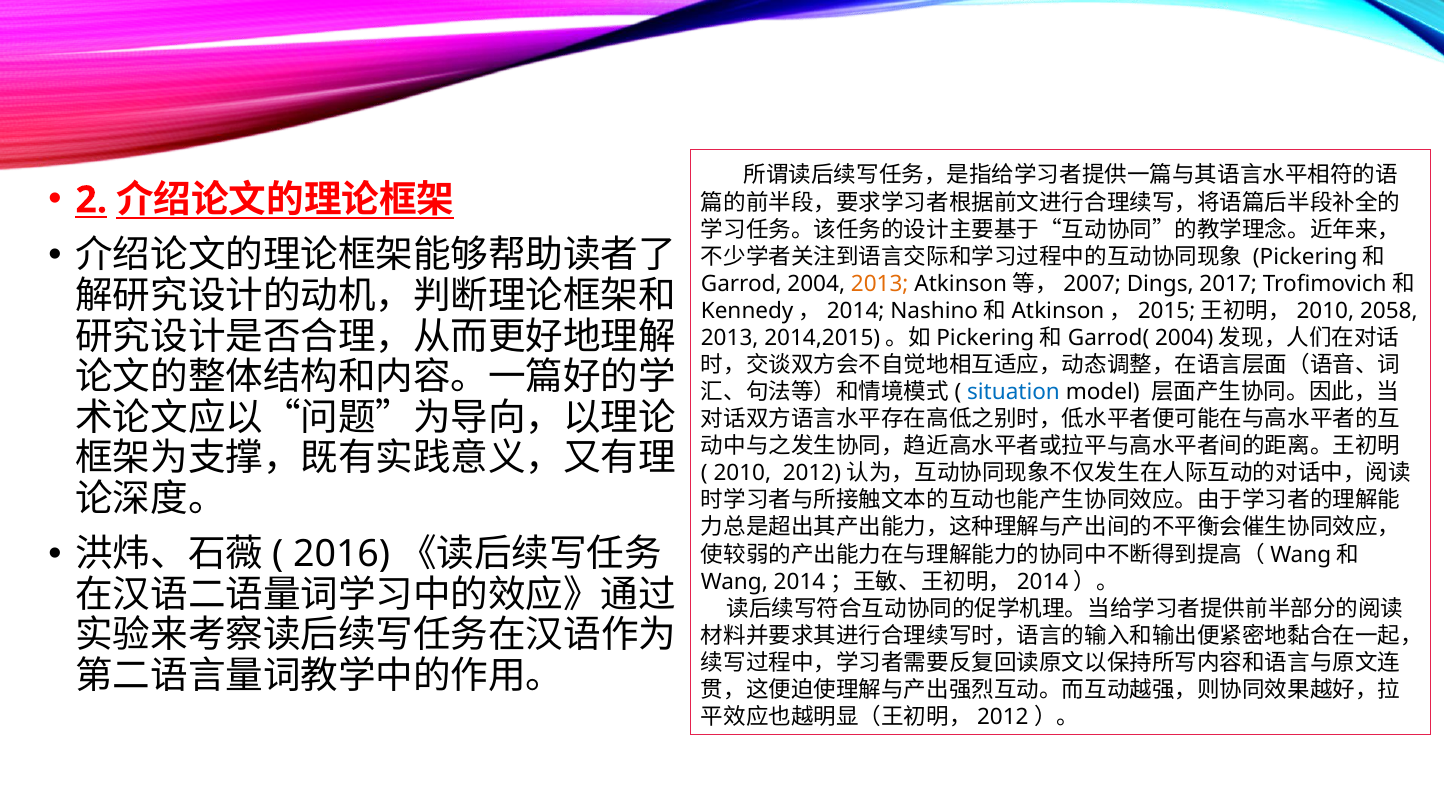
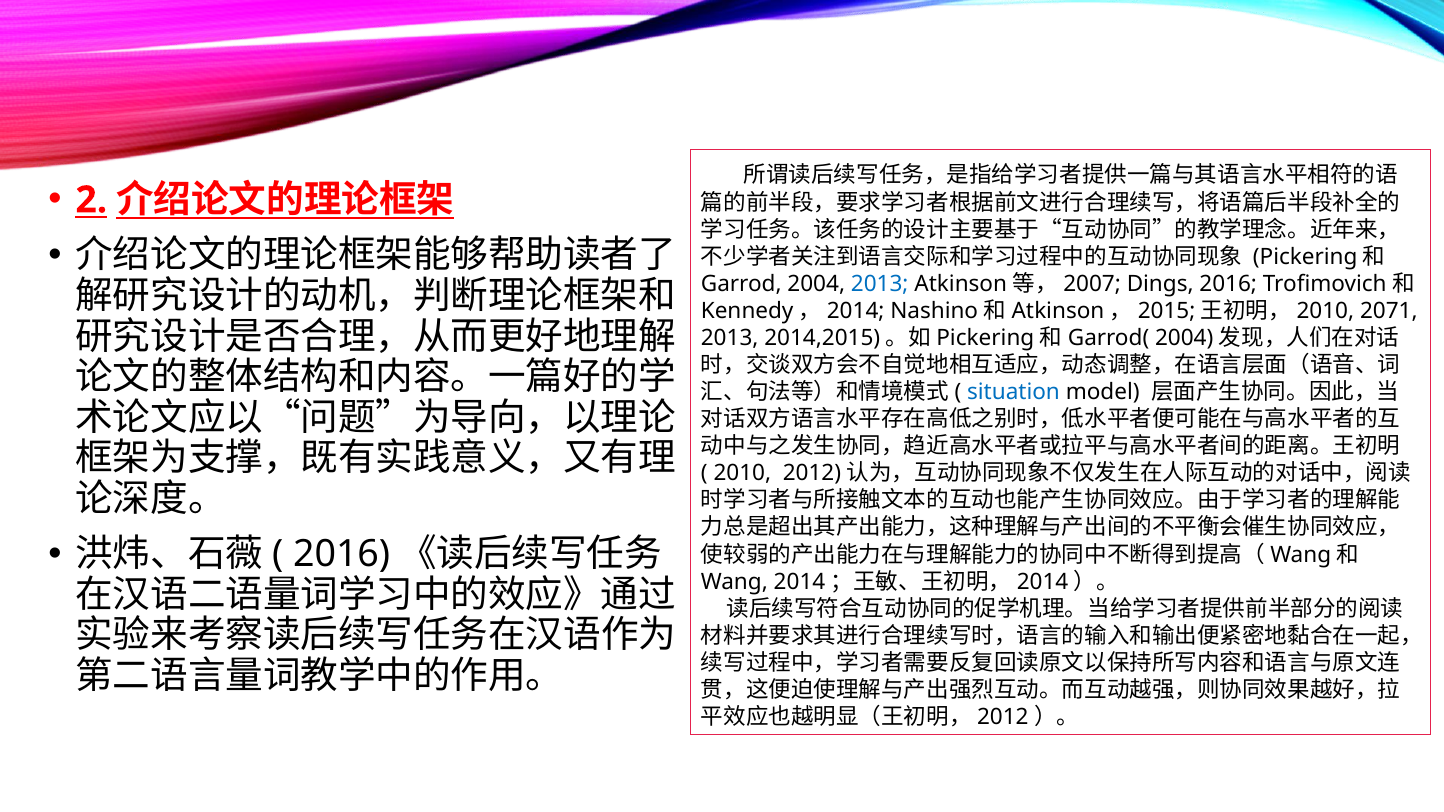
2013 at (880, 284) colour: orange -> blue
Dings 2017: 2017 -> 2016
2058: 2058 -> 2071
